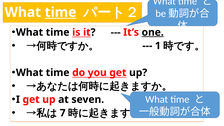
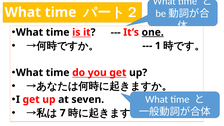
time at (60, 12) underline: present -> none
